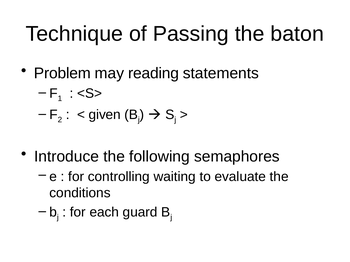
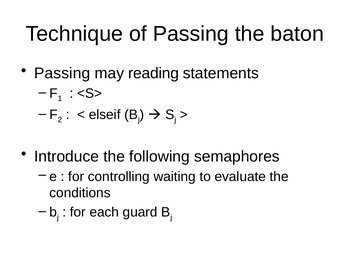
Problem at (62, 73): Problem -> Passing
given: given -> elseif
